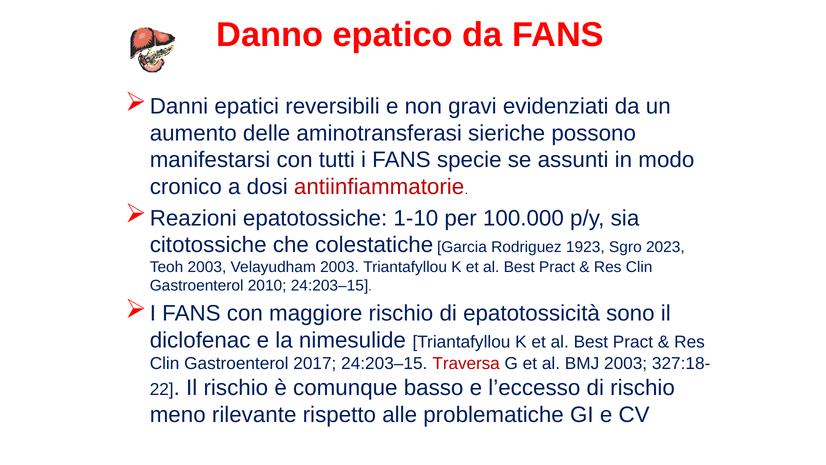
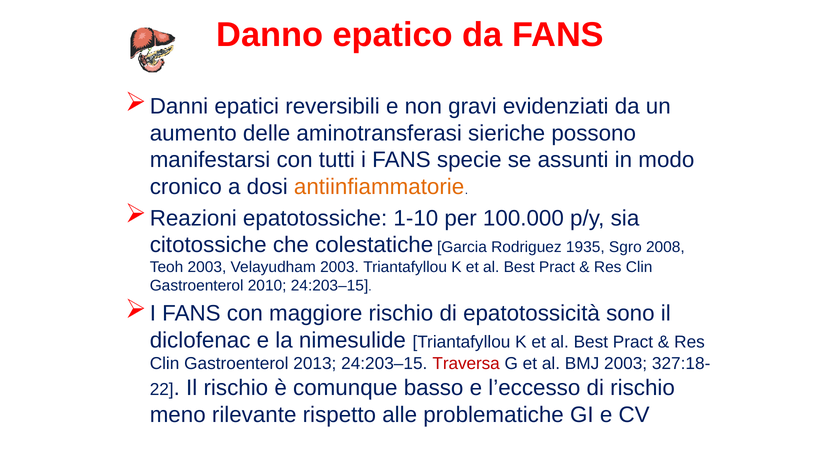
antiinfiammatorie colour: red -> orange
1923: 1923 -> 1935
2023: 2023 -> 2008
2017: 2017 -> 2013
